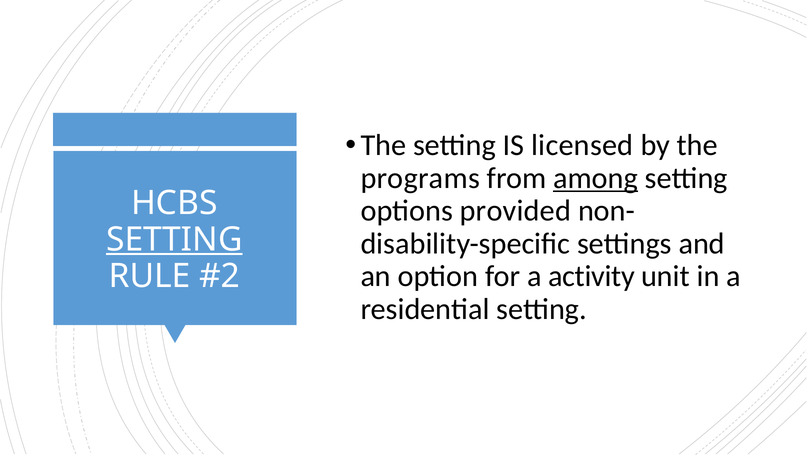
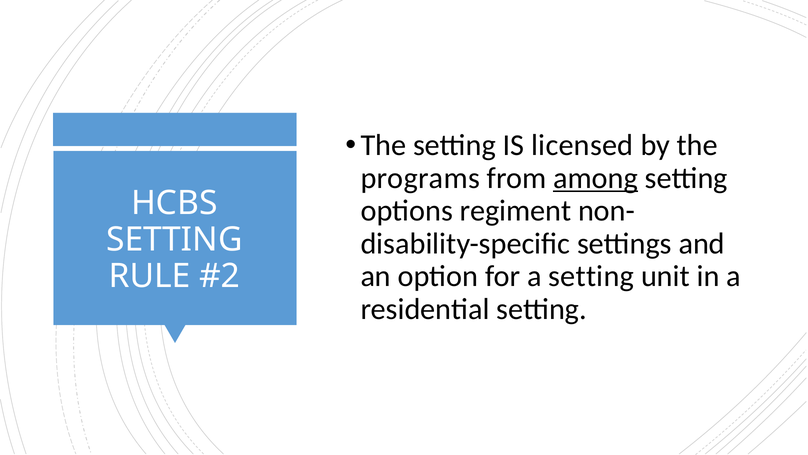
provided: provided -> regiment
SETTING at (174, 239) underline: present -> none
a activity: activity -> setting
